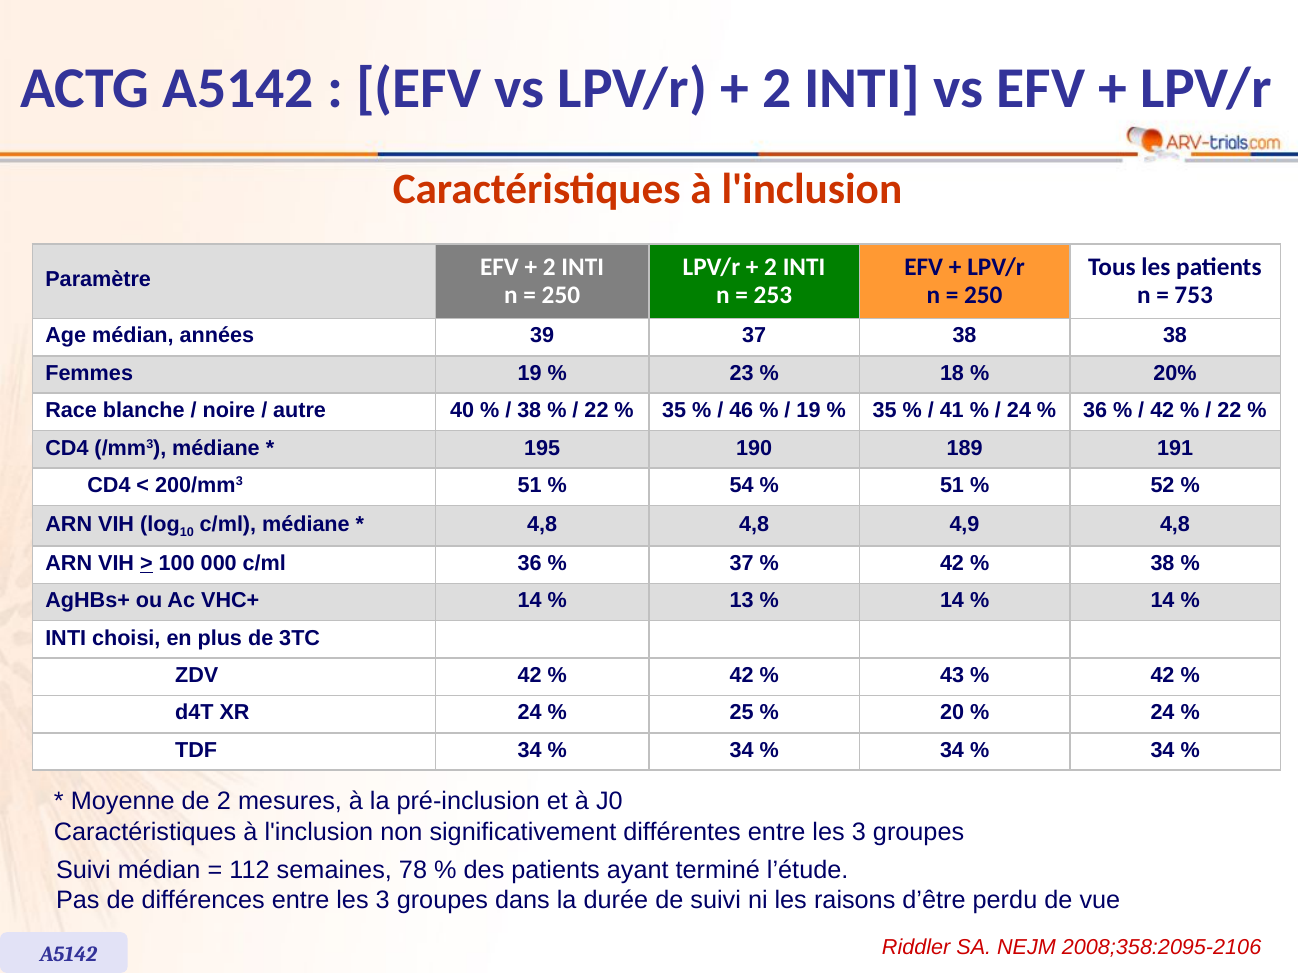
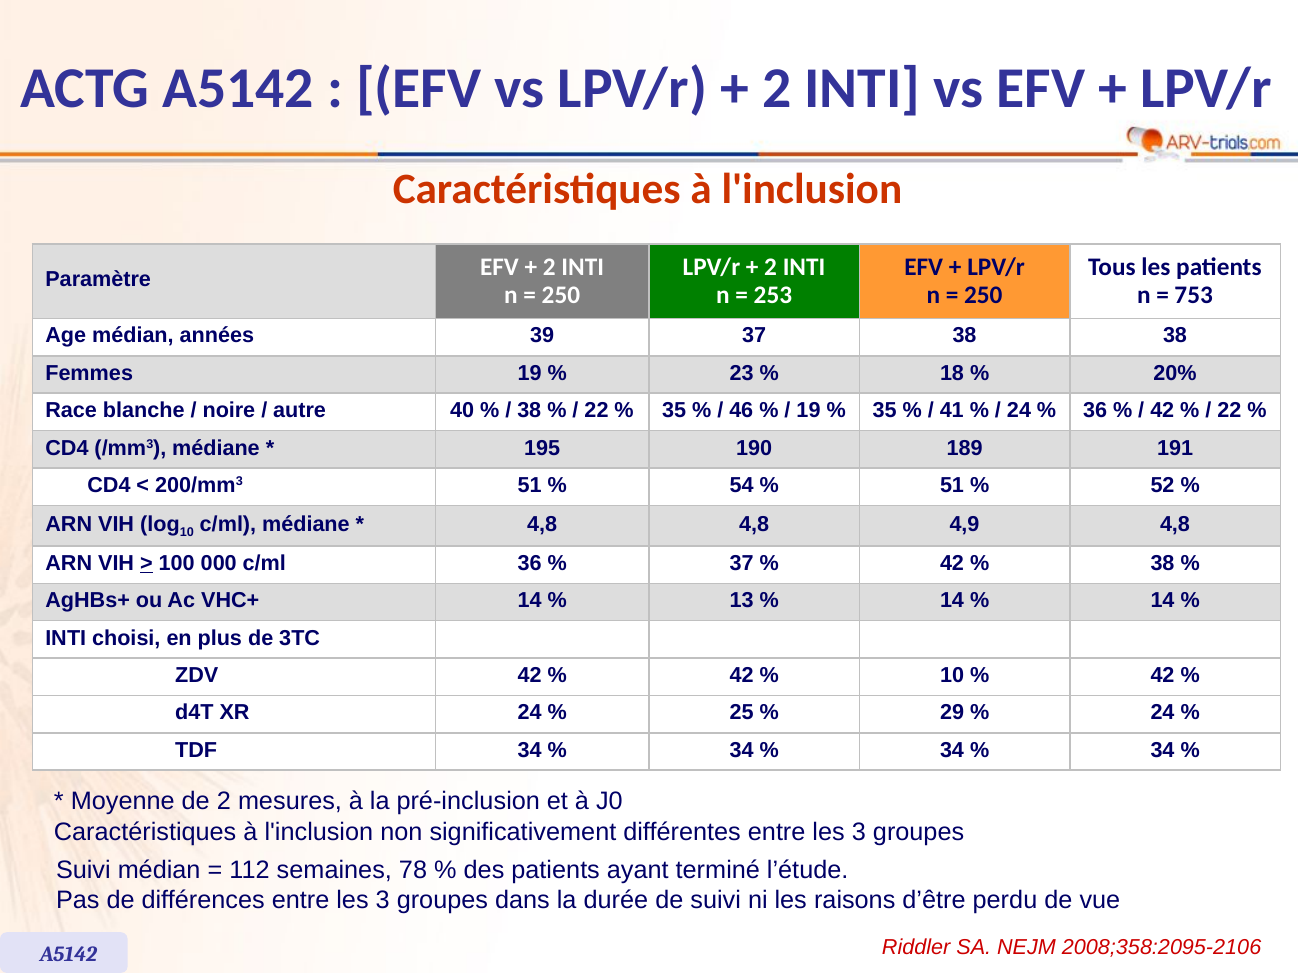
43 at (952, 676): 43 -> 10
20: 20 -> 29
